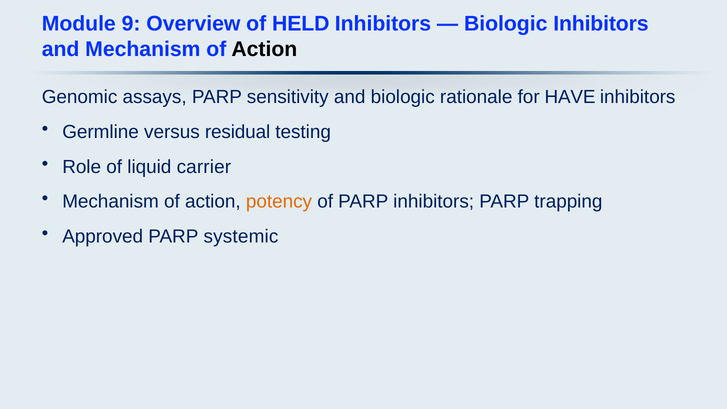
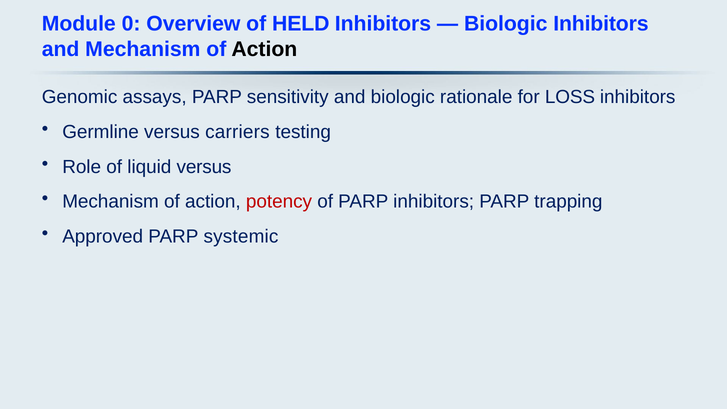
9: 9 -> 0
HAVE: HAVE -> LOSS
residual: residual -> carriers
liquid carrier: carrier -> versus
potency colour: orange -> red
